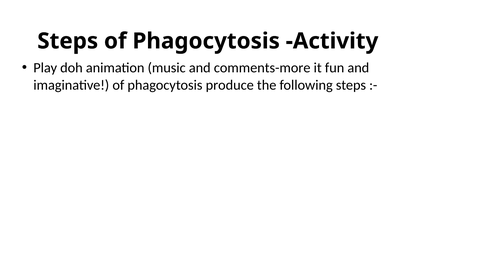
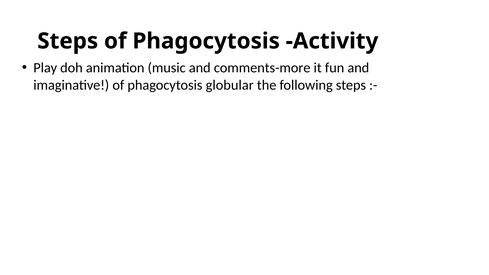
produce: produce -> globular
